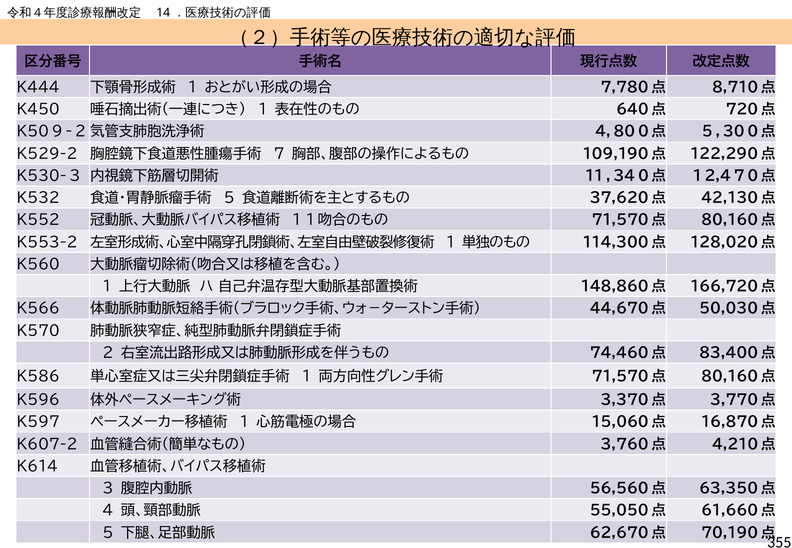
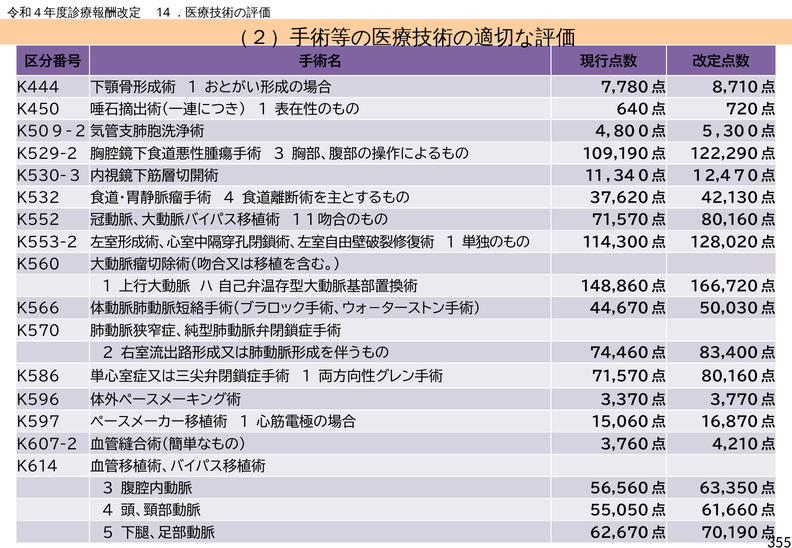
7 at (279, 154): 7 -> 3
5 at (229, 198): 5 -> 4
